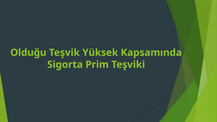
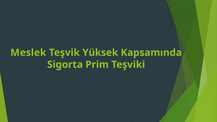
Olduğu: Olduğu -> Meslek
